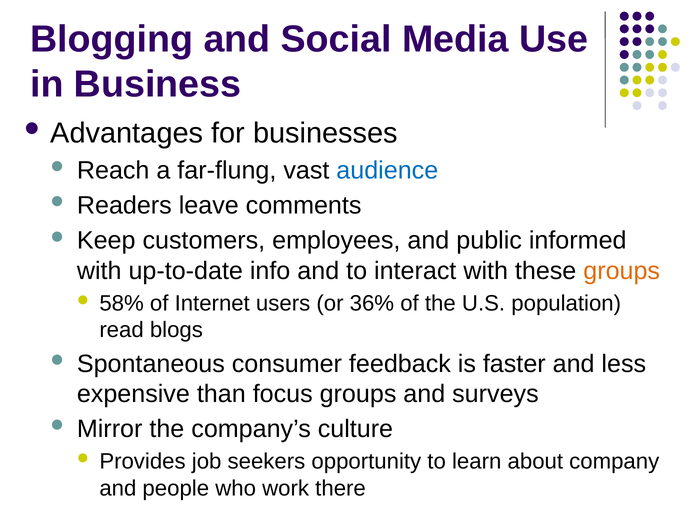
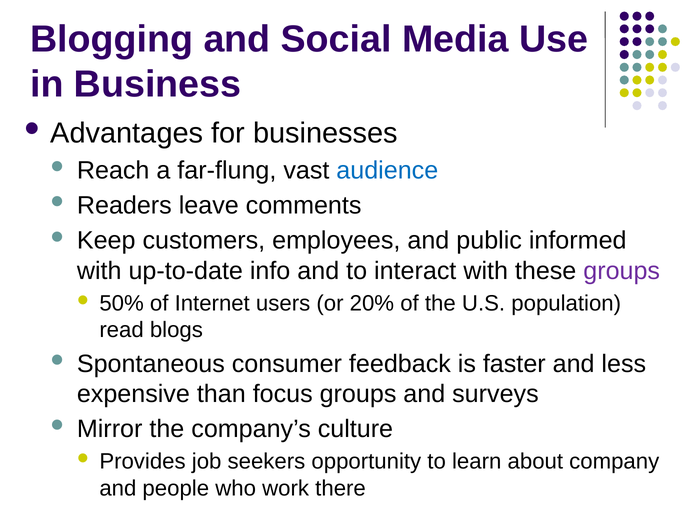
groups at (622, 270) colour: orange -> purple
58%: 58% -> 50%
36%: 36% -> 20%
